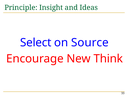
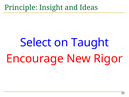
Source: Source -> Taught
Think: Think -> Rigor
